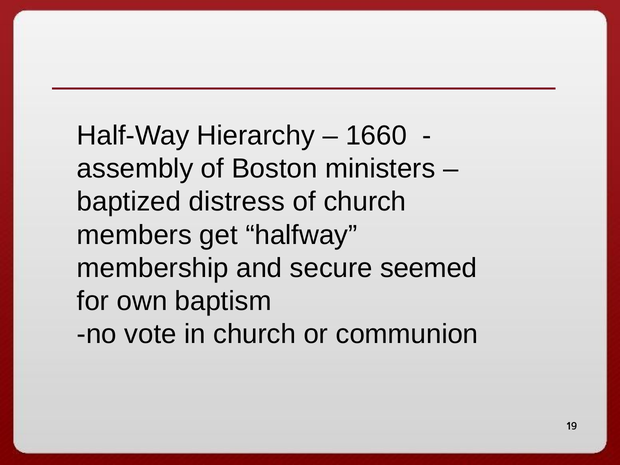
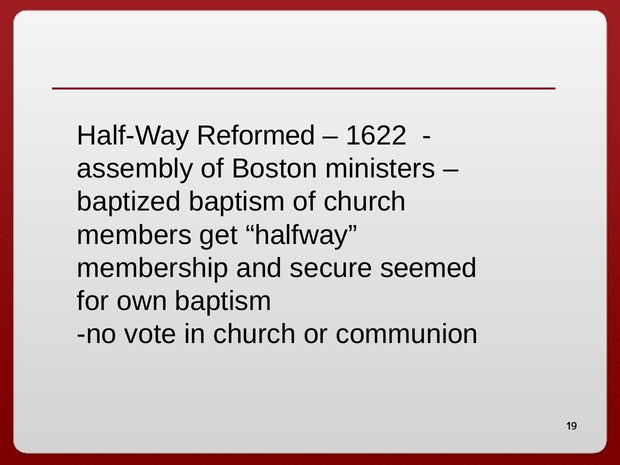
Hierarchy: Hierarchy -> Reformed
1660: 1660 -> 1622
baptized distress: distress -> baptism
